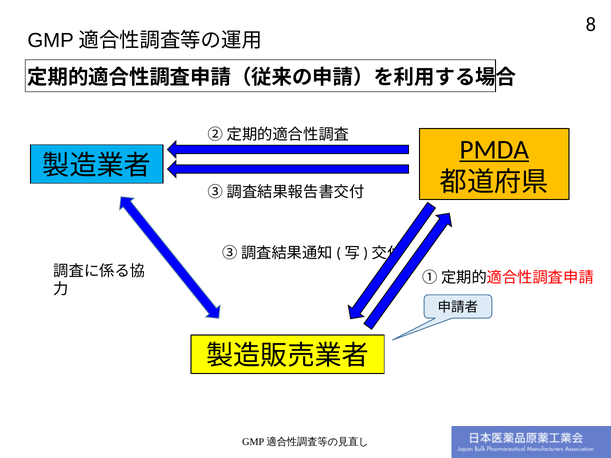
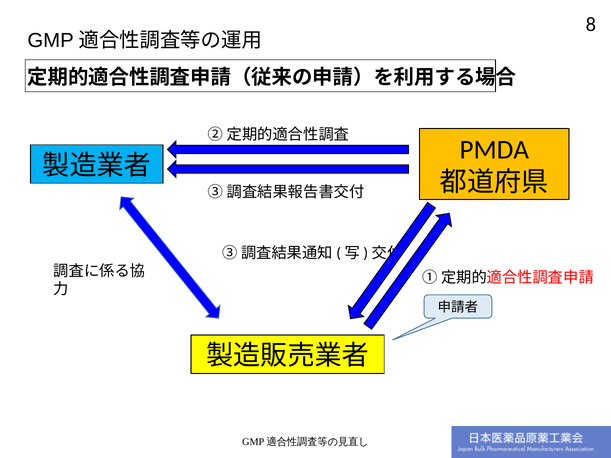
PMDA underline: present -> none
